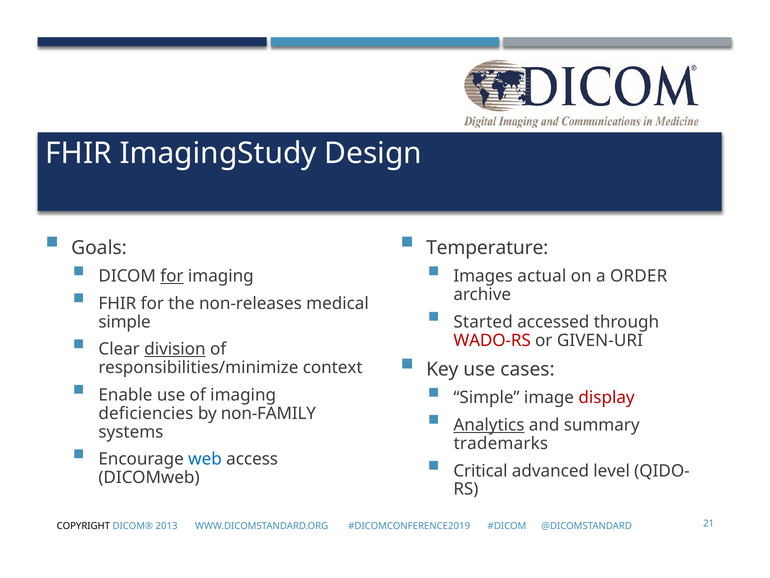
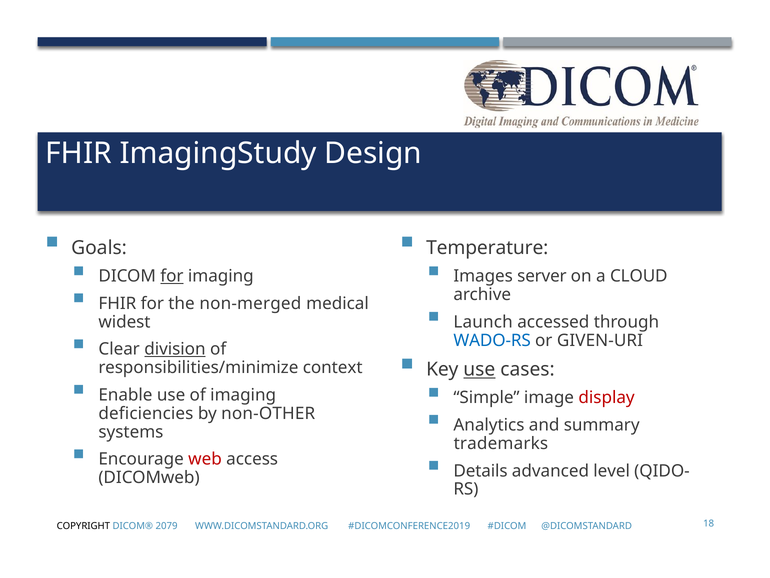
actual: actual -> server
ORDER: ORDER -> CLOUD
non-releases: non-releases -> non-merged
Started: Started -> Launch
simple at (125, 322): simple -> widest
WADO-RS colour: red -> blue
use at (479, 369) underline: none -> present
non-FAMILY: non-FAMILY -> non-OTHER
Analytics underline: present -> none
web colour: blue -> red
Critical: Critical -> Details
2013: 2013 -> 2079
21: 21 -> 18
